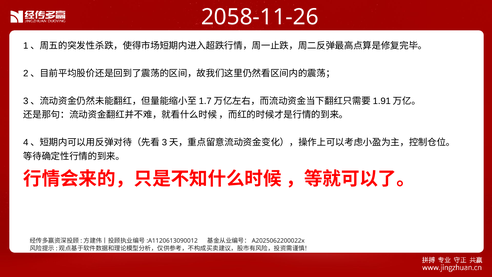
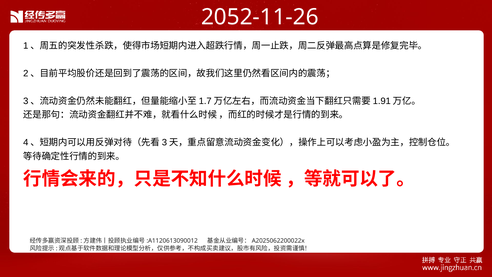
2058-11-26: 2058-11-26 -> 2052-11-26
